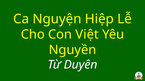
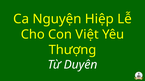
Nguyền: Nguyền -> Thượng
